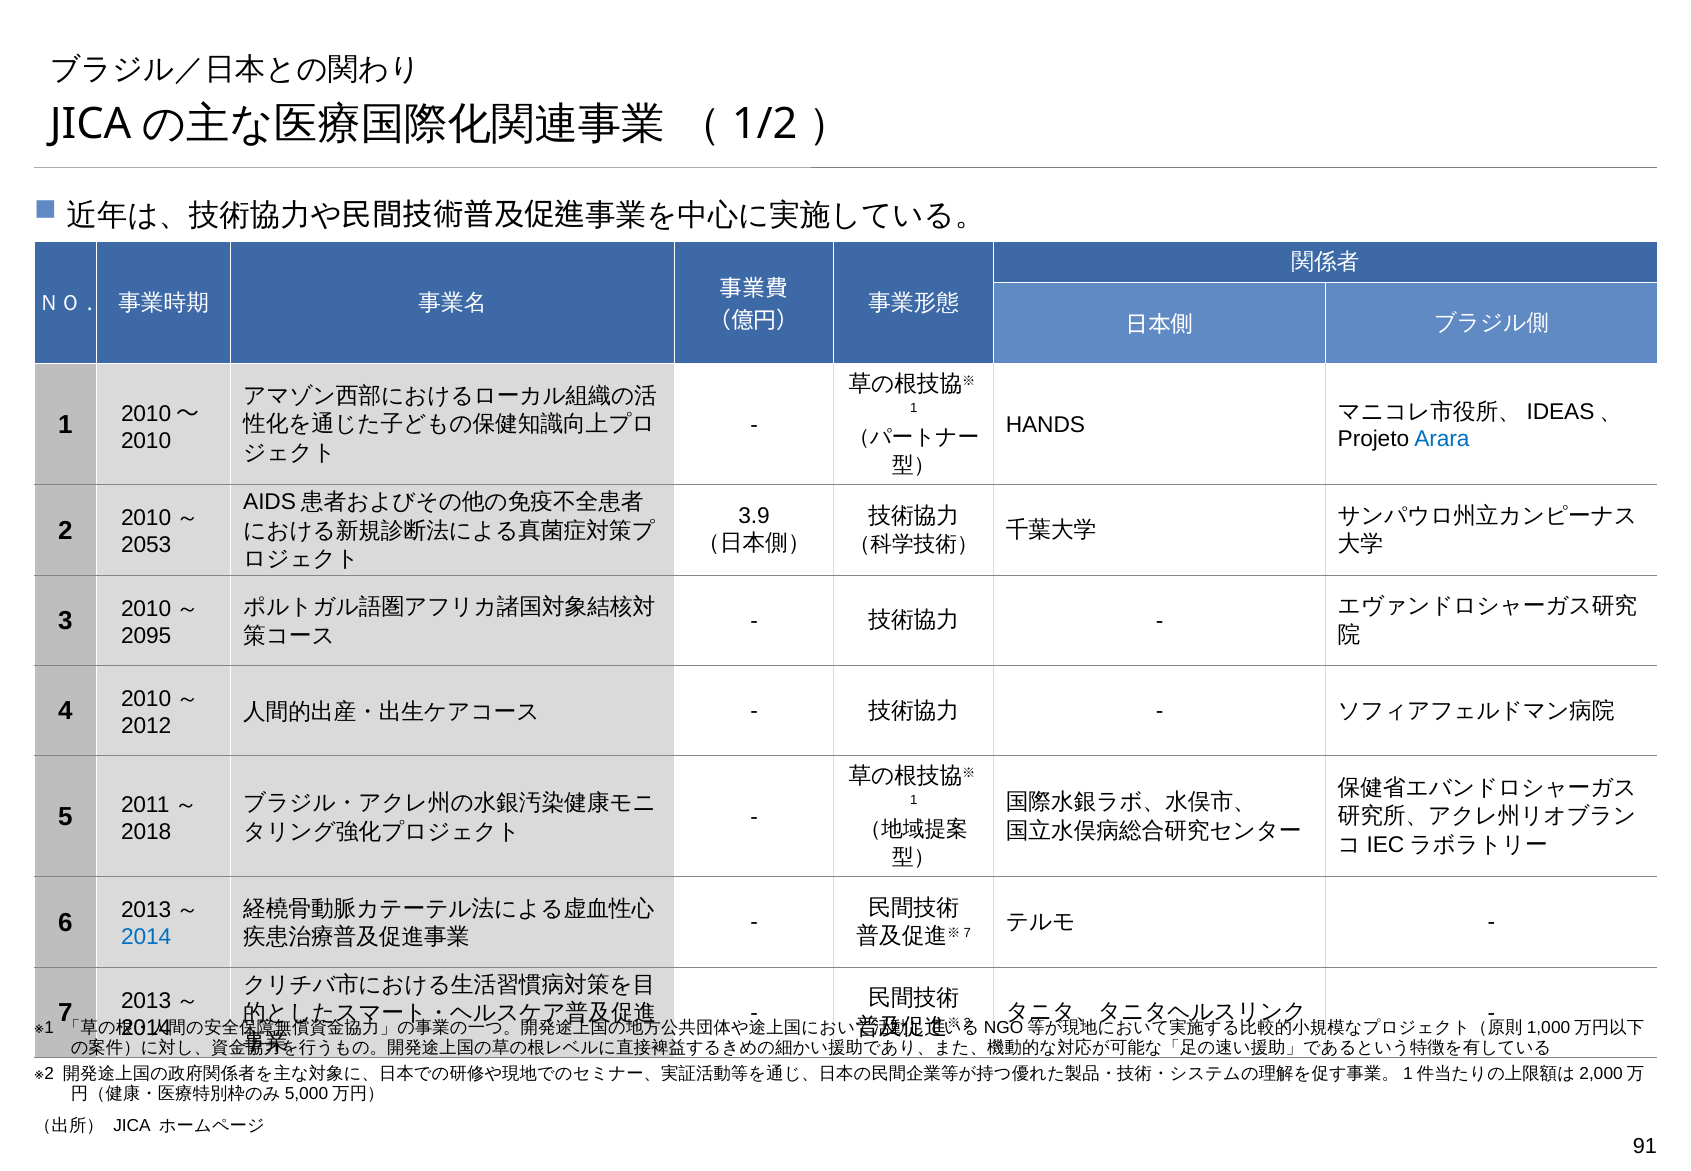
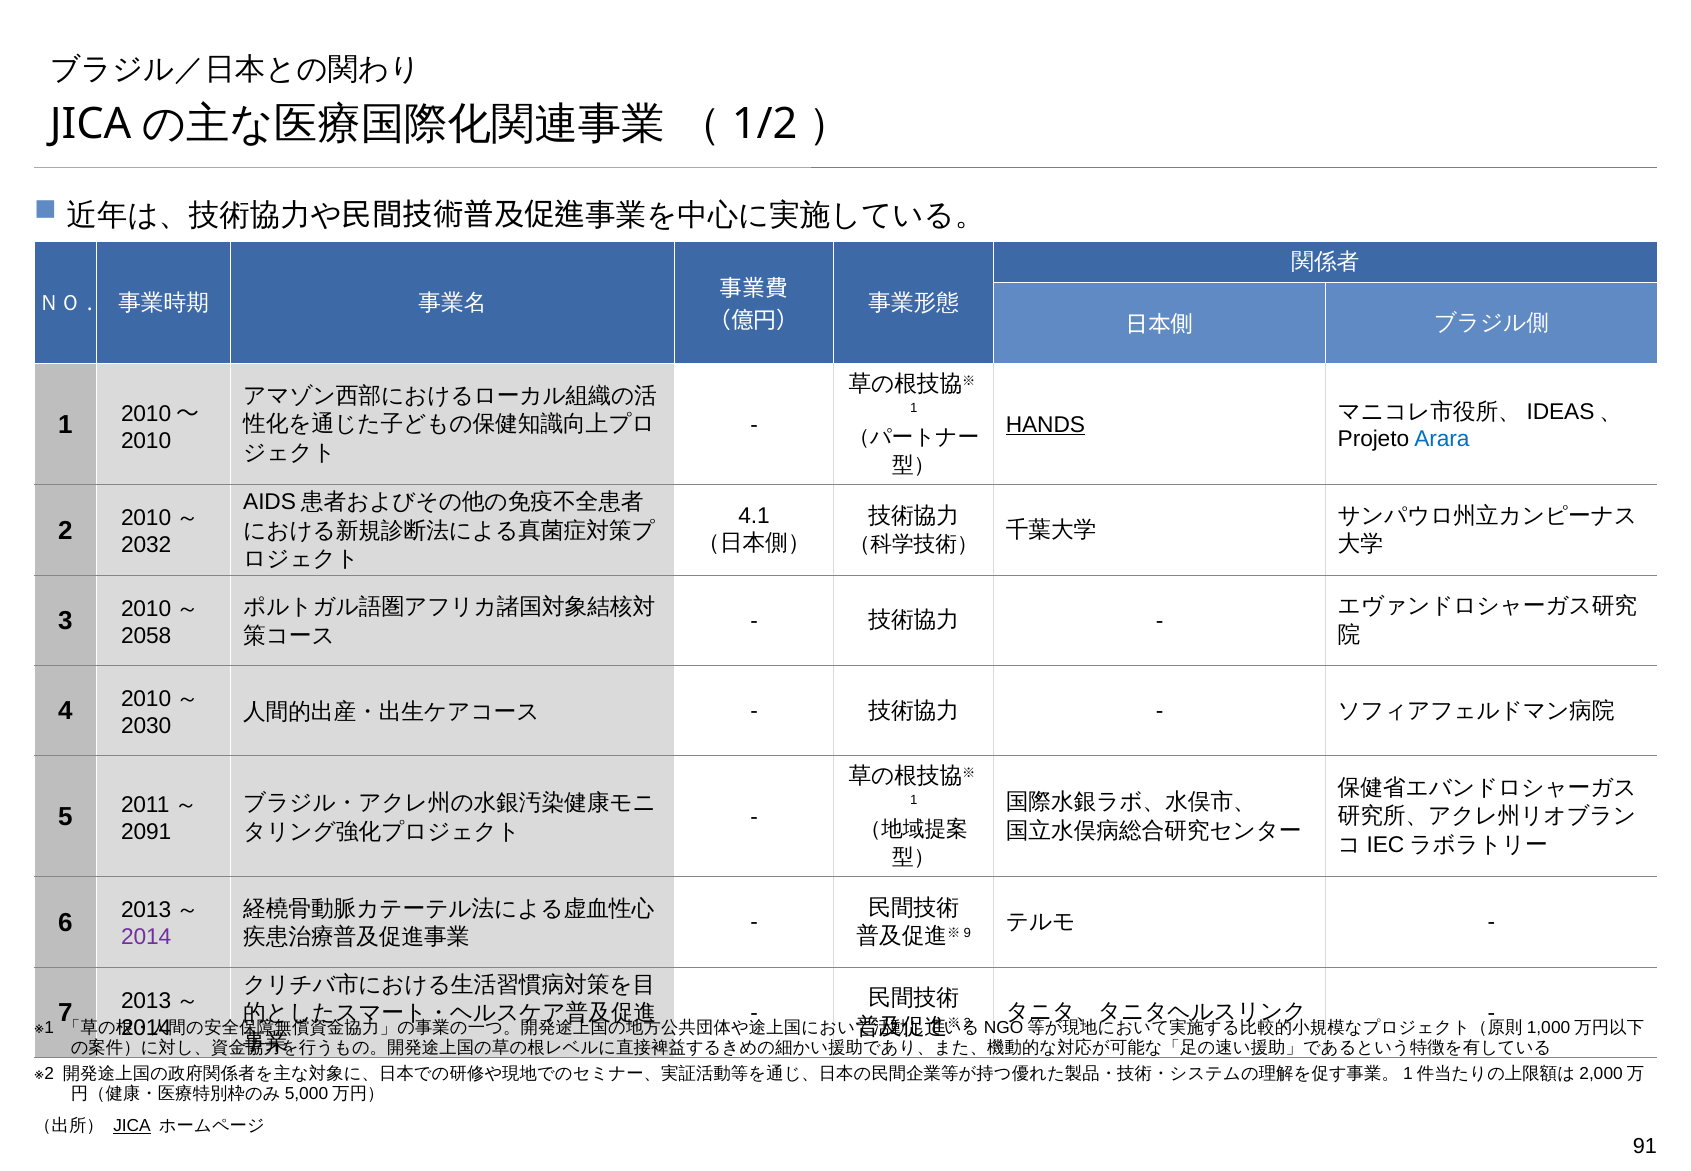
HANDS underline: none -> present
3.9: 3.9 -> 4.1
2053: 2053 -> 2032
2095: 2095 -> 2058
2012: 2012 -> 2030
2018: 2018 -> 2091
2014 at (146, 937) colour: blue -> purple
7 at (967, 932): 7 -> 9
JICA underline: none -> present
